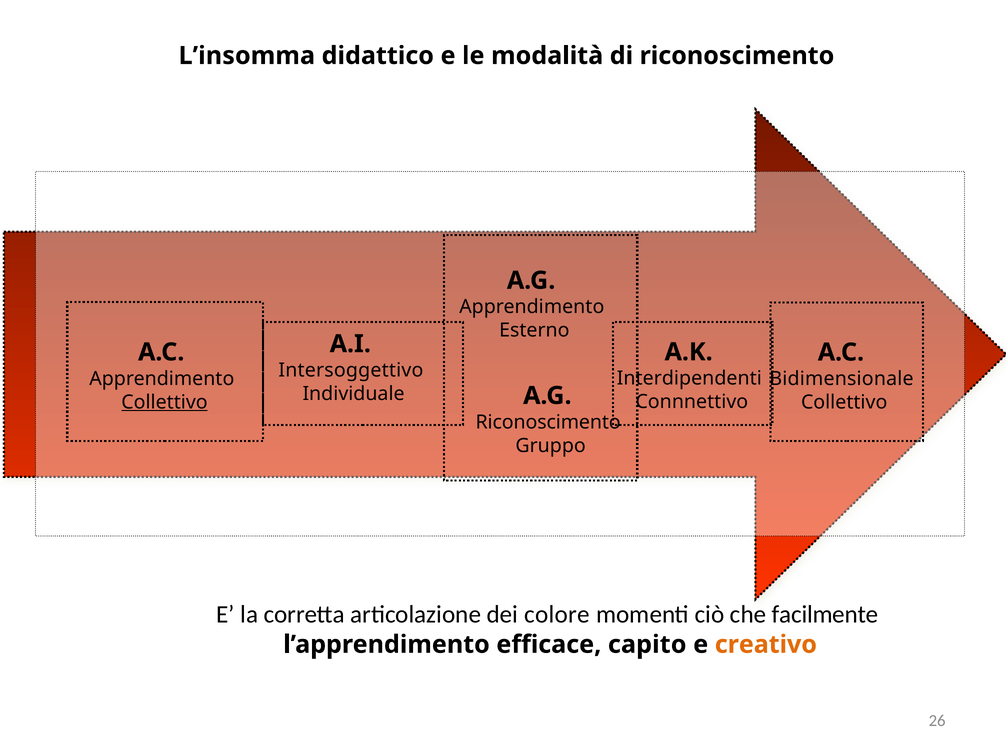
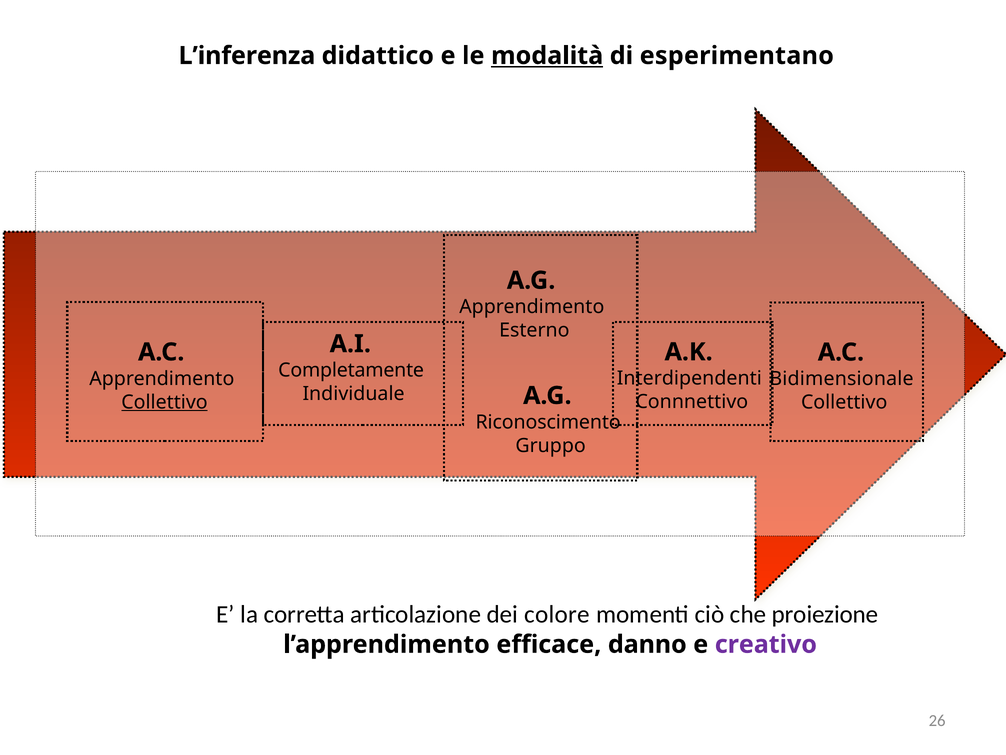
L’insomma: L’insomma -> L’inferenza
modalità underline: none -> present
di riconoscimento: riconoscimento -> esperimentano
Intersoggettivo: Intersoggettivo -> Completamente
facilmente: facilmente -> proiezione
capito: capito -> danno
creativo colour: orange -> purple
